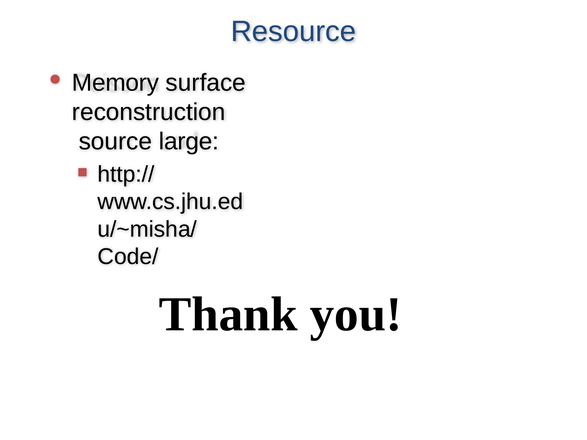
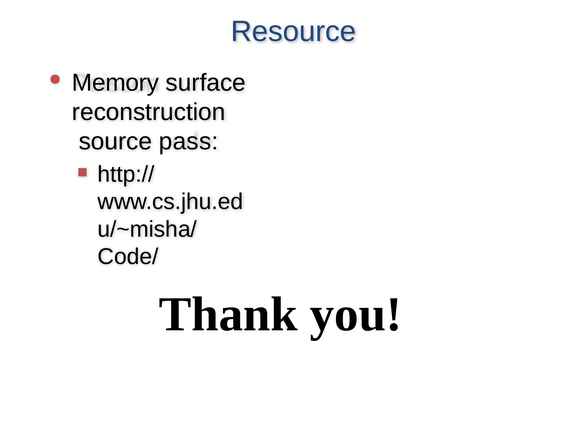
large: large -> pass
